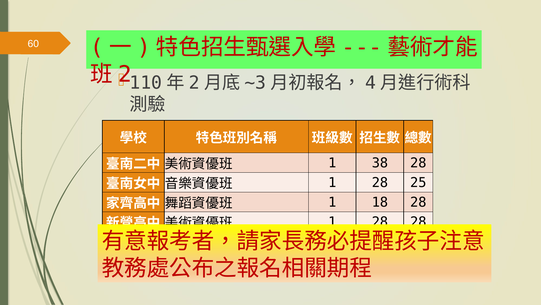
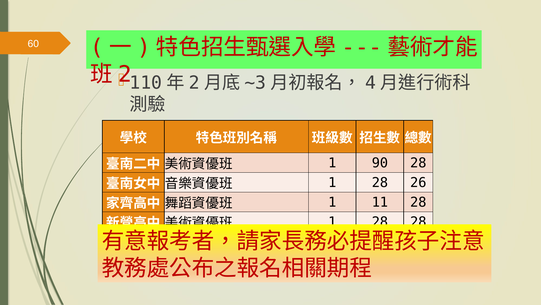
38: 38 -> 90
25: 25 -> 26
18: 18 -> 11
